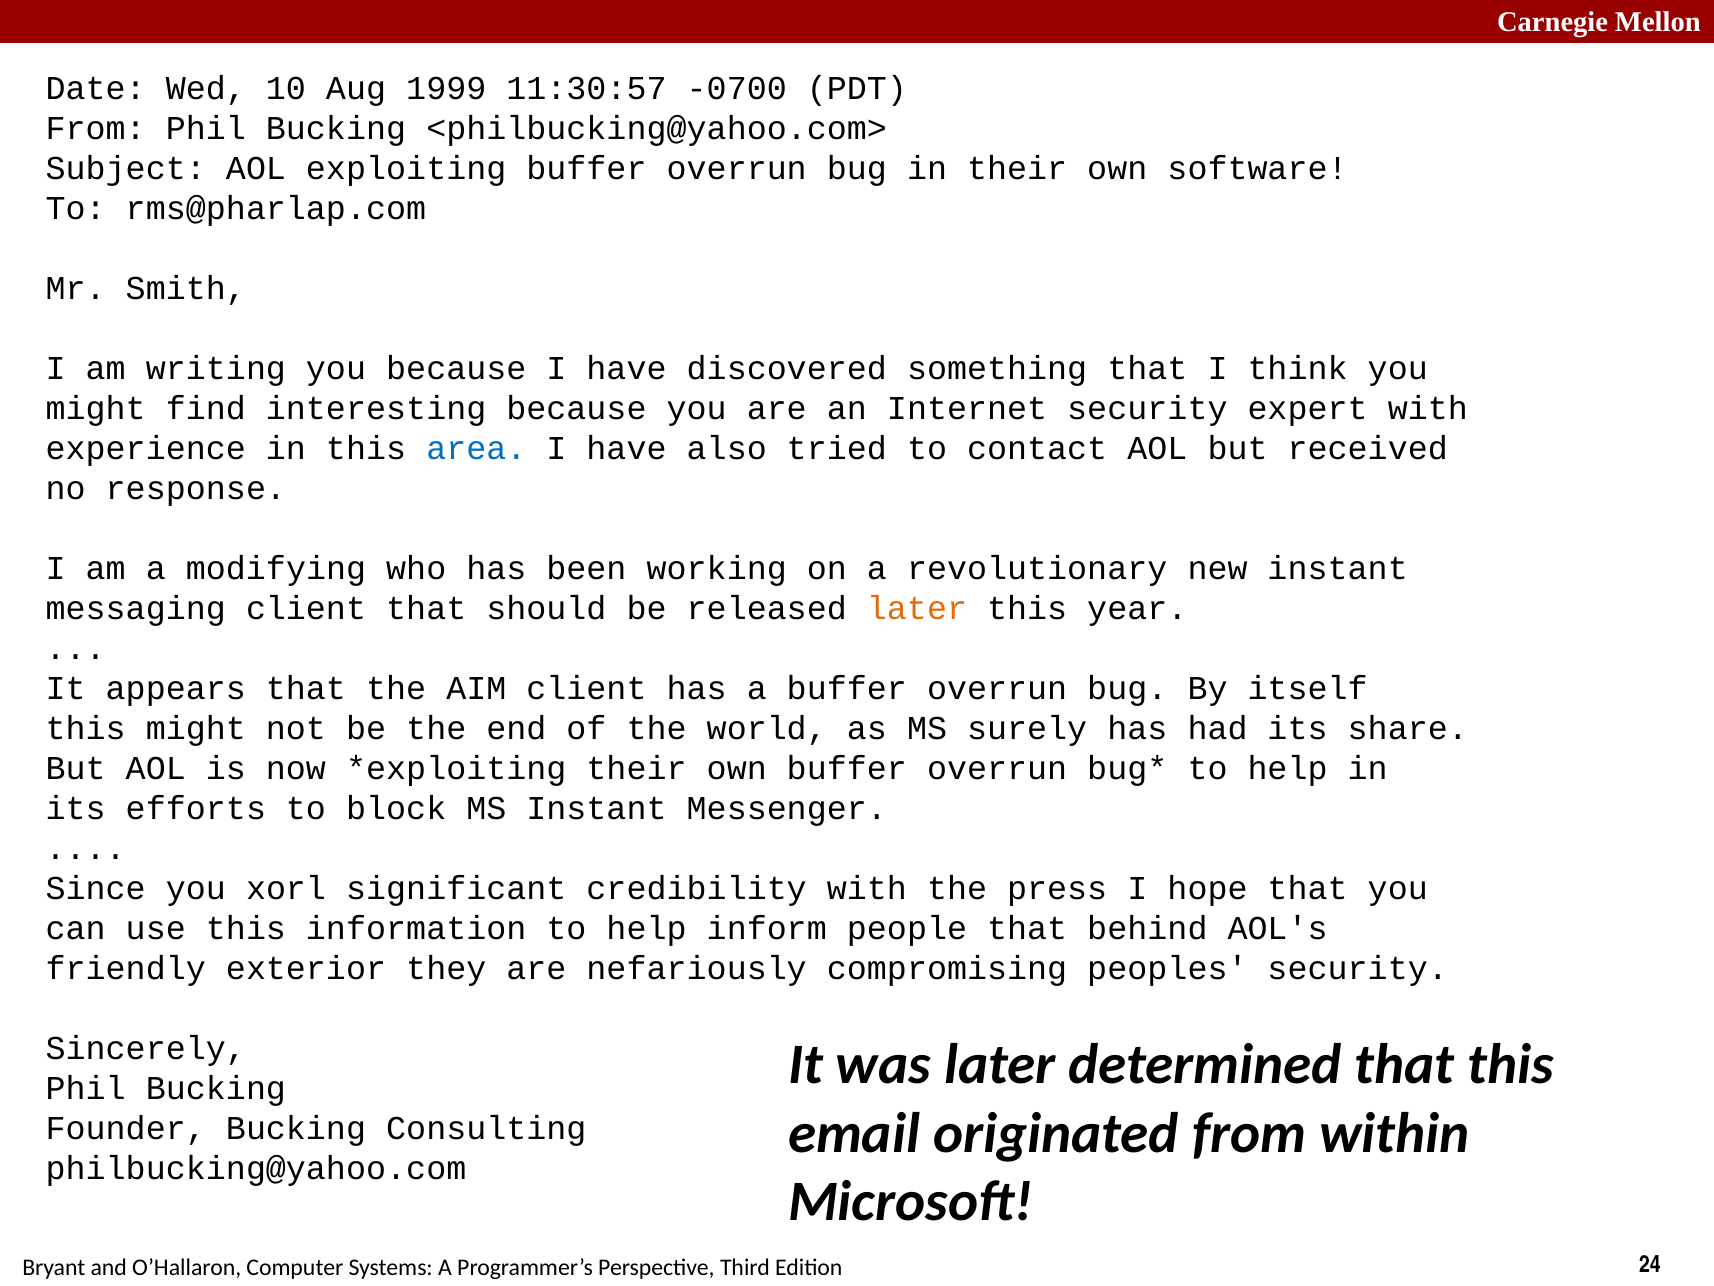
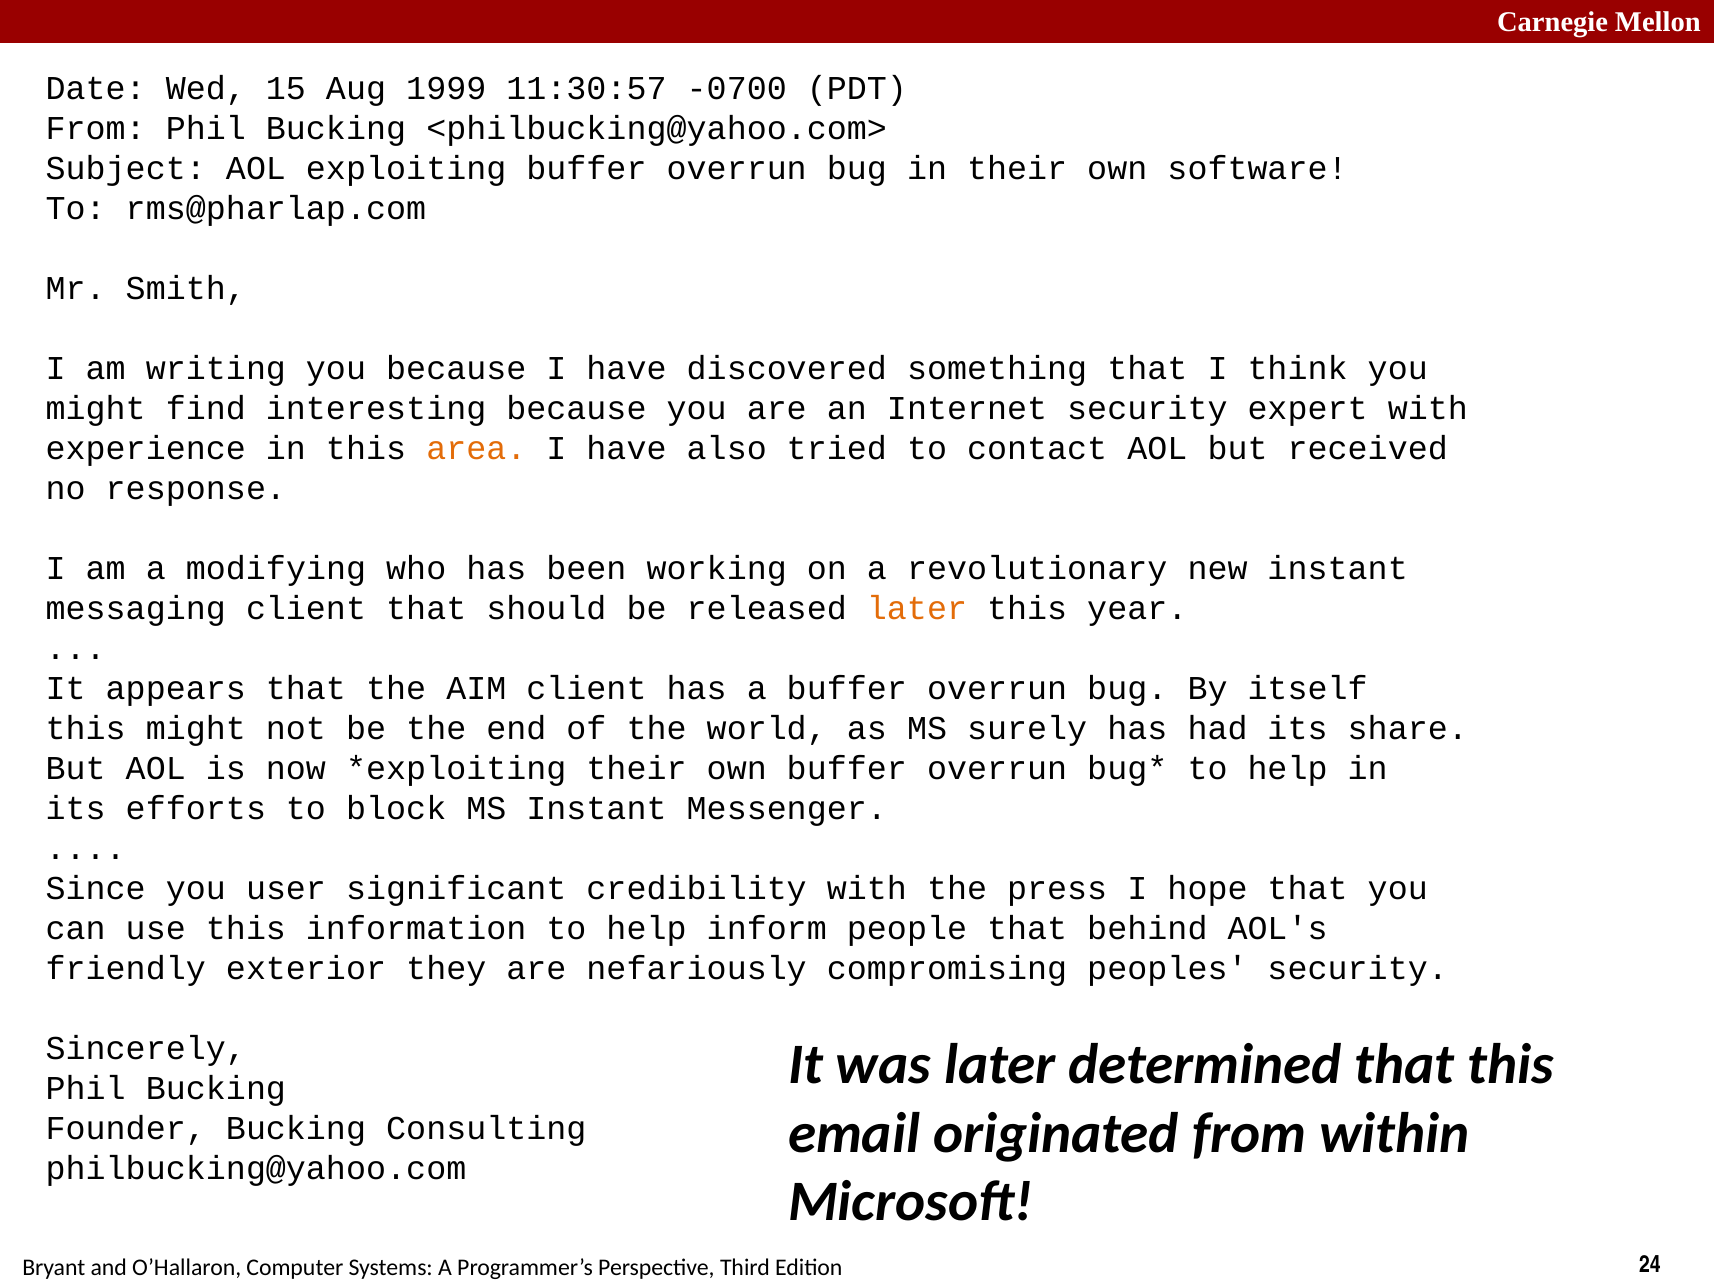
10: 10 -> 15
area colour: blue -> orange
xorl: xorl -> user
